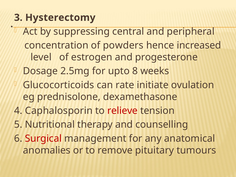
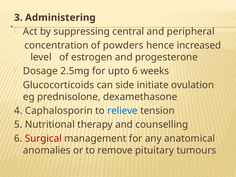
Hysterectomy: Hysterectomy -> Administering
upto 8: 8 -> 6
rate: rate -> side
relieve colour: red -> blue
